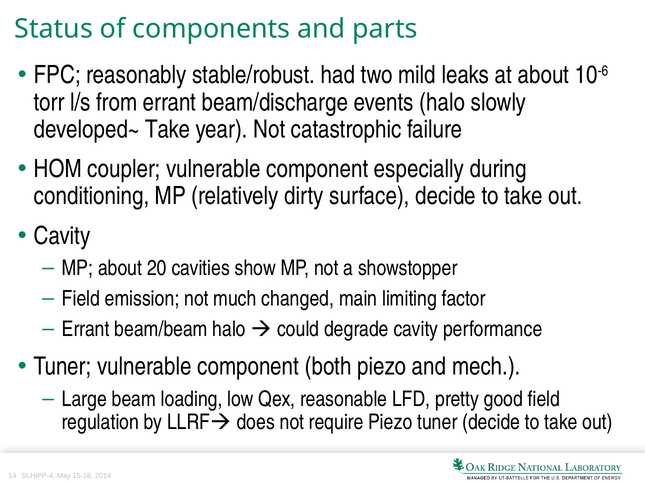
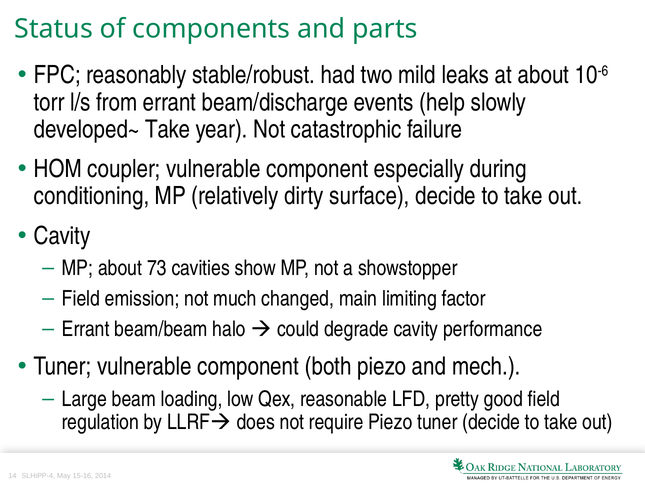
events halo: halo -> help
20: 20 -> 73
